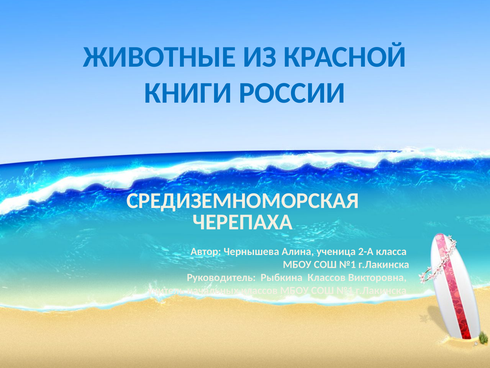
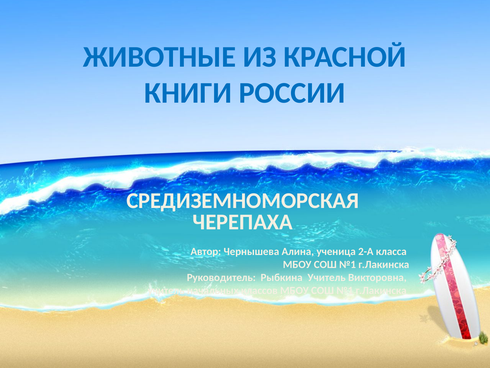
Рыбкина Классов: Классов -> Учитель
